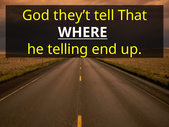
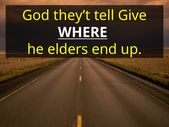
That: That -> Give
telling: telling -> elders
